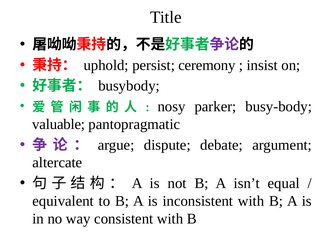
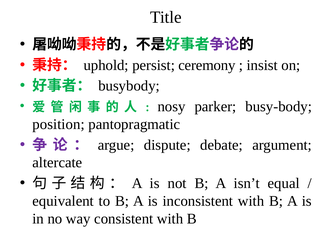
valuable: valuable -> position
